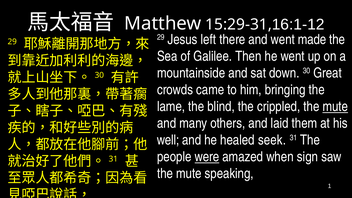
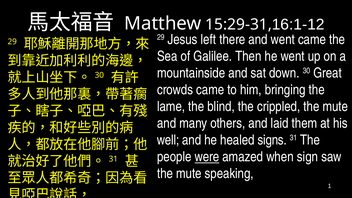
went made: made -> came
mute at (335, 107) underline: present -> none
seek: seek -> signs
